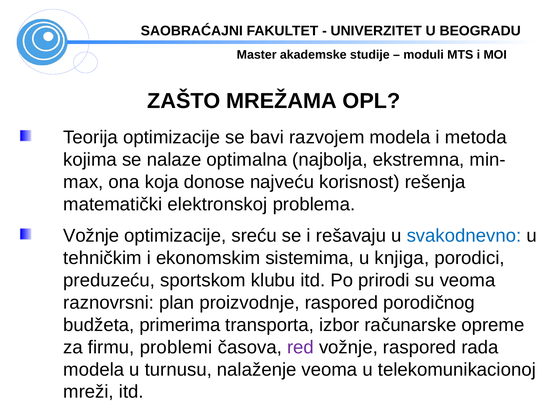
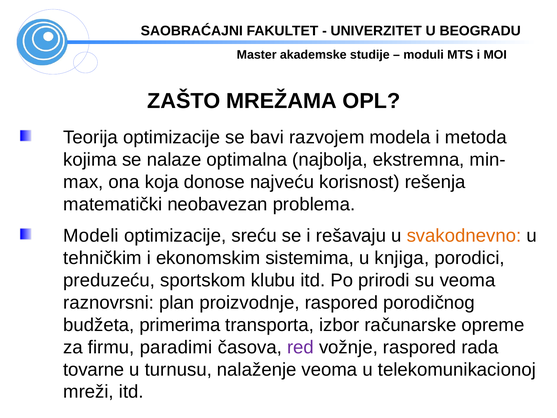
elektronskoj: elektronskoj -> neobavezan
Vožnje at (91, 236): Vožnje -> Modeli
svakodnevno colour: blue -> orange
problemi: problemi -> paradimi
modela at (94, 369): modela -> tovarne
